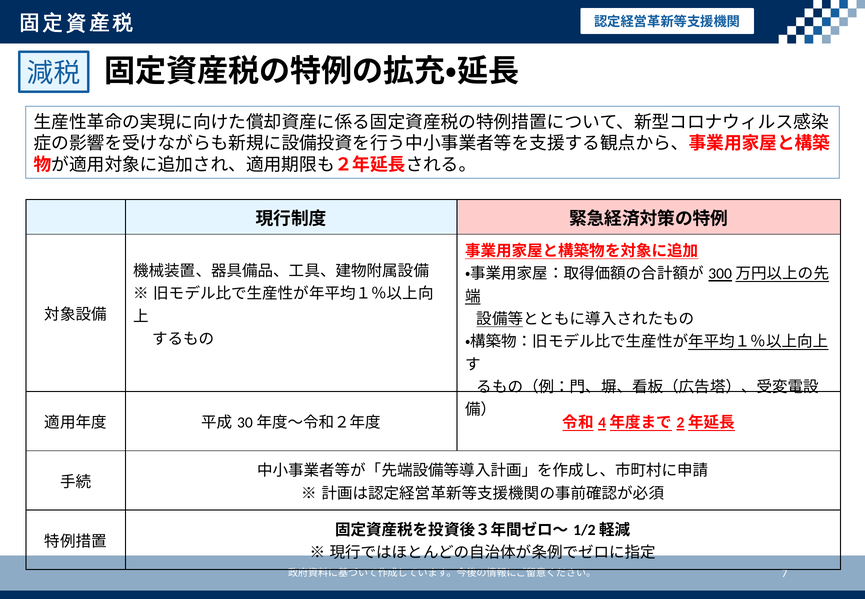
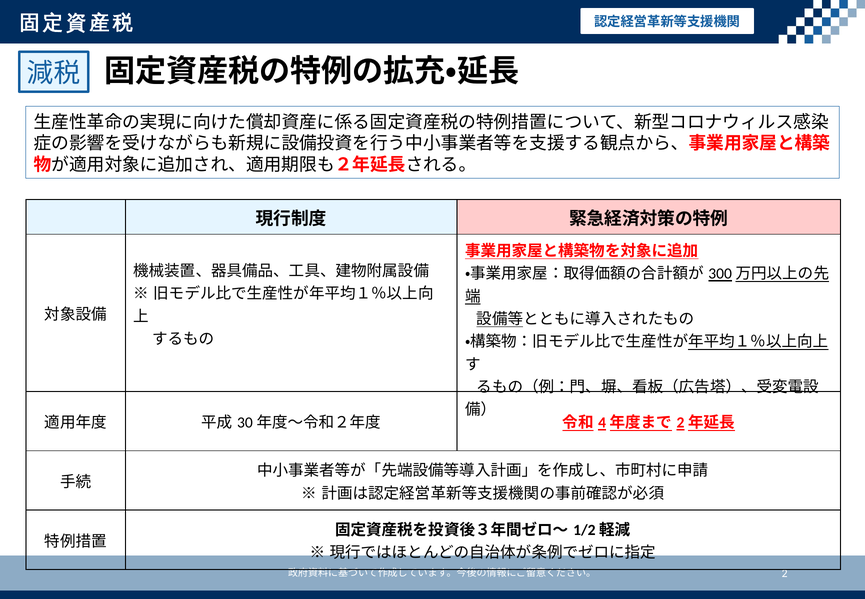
7: 7 -> 2
